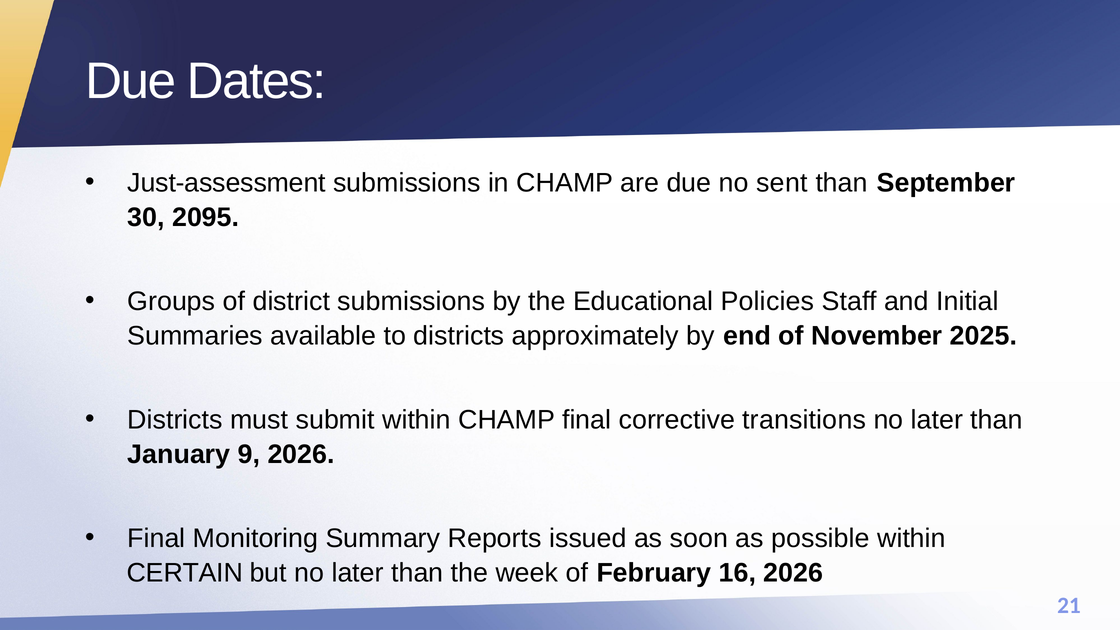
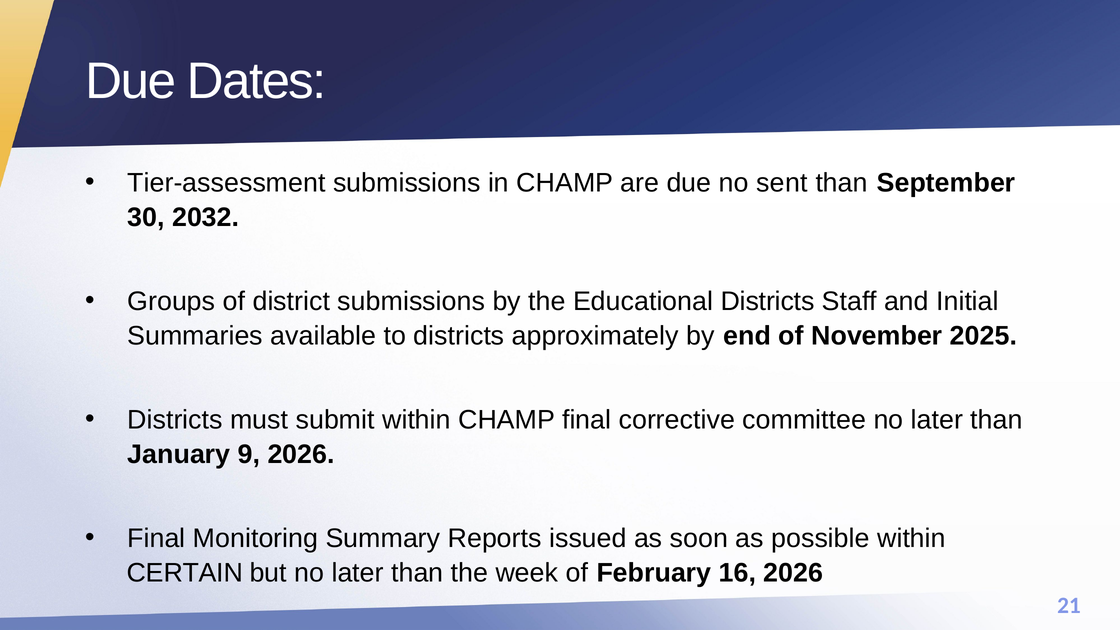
Just-assessment: Just-assessment -> Tier-assessment
2095: 2095 -> 2032
Educational Policies: Policies -> Districts
transitions: transitions -> committee
